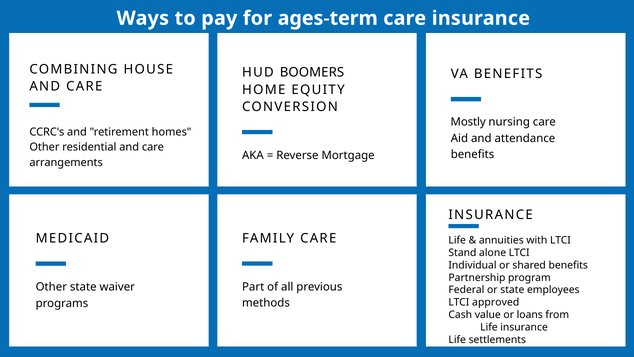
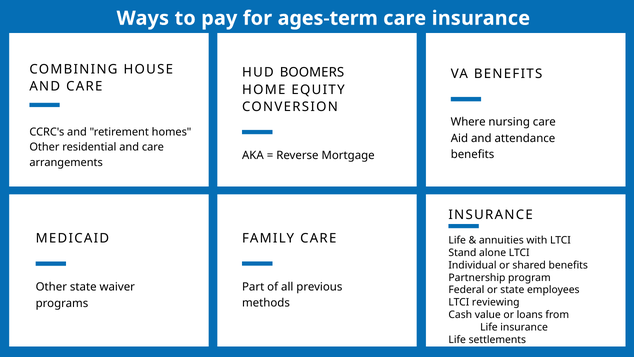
Mostly: Mostly -> Where
approved: approved -> reviewing
